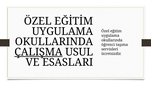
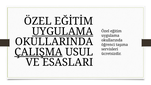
UYGULAMA at (63, 31) underline: none -> present
